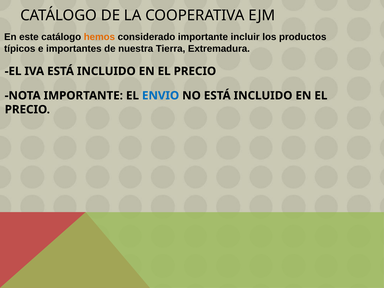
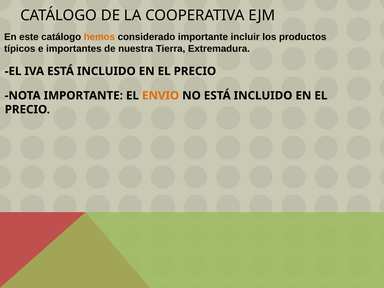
ENVIO colour: blue -> orange
